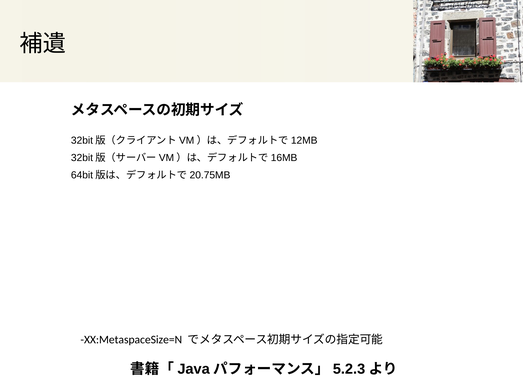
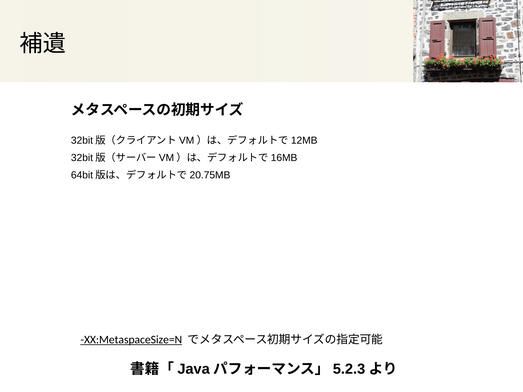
XX:MetaspaceSize=N underline: none -> present
